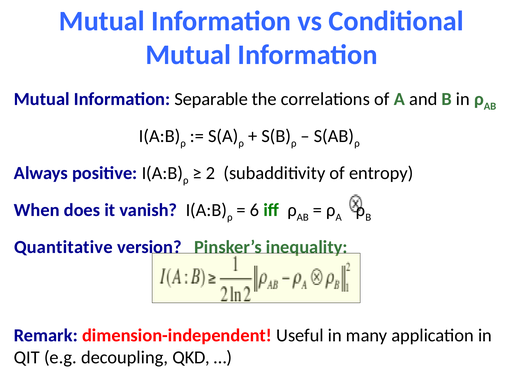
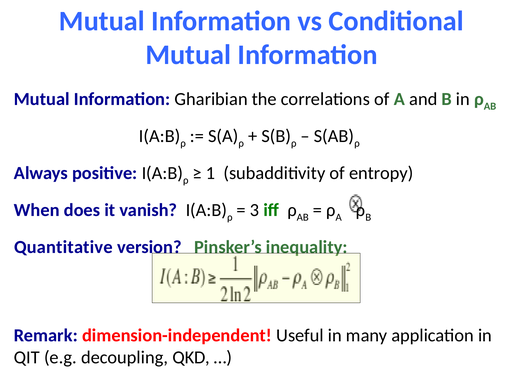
Separable: Separable -> Gharibian
2: 2 -> 1
6: 6 -> 3
